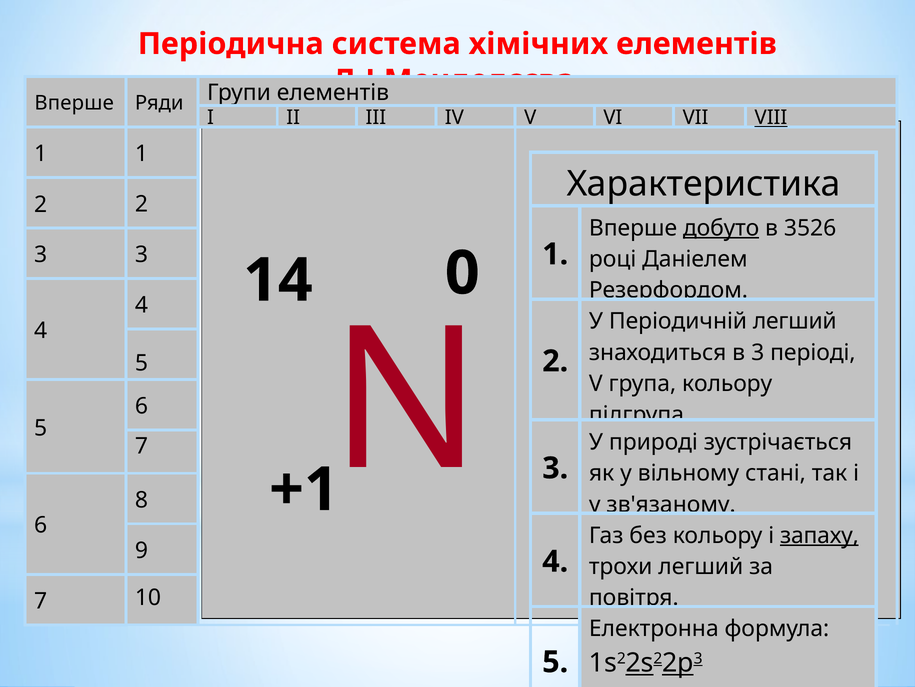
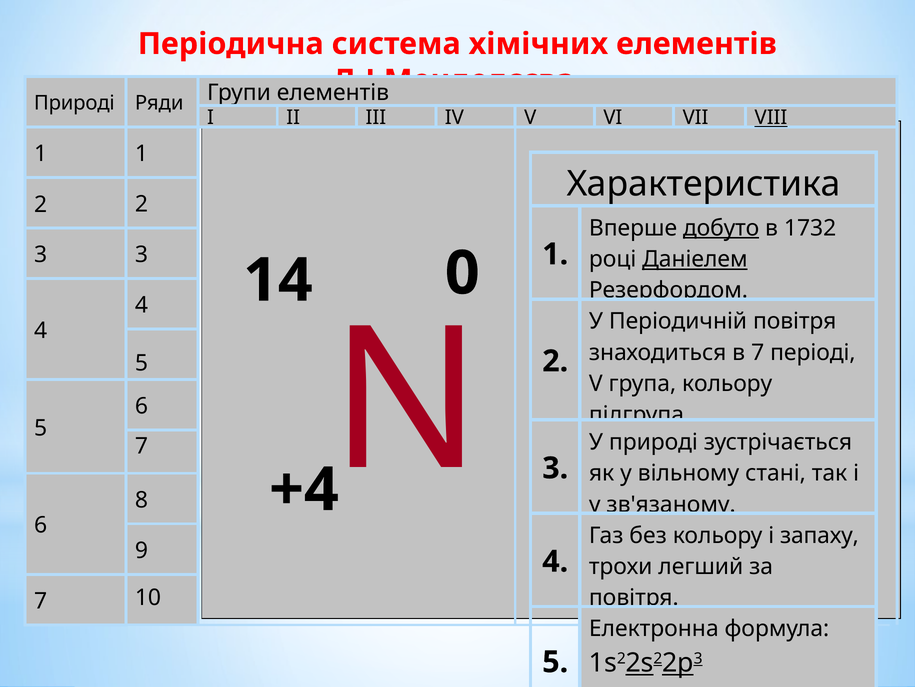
Вперше at (74, 103): Вперше -> Природі
3526: 3526 -> 1732
Даніелем underline: none -> present
Періодичній легший: легший -> повітря
в 3: 3 -> 7
+1: +1 -> +4
запаху underline: present -> none
